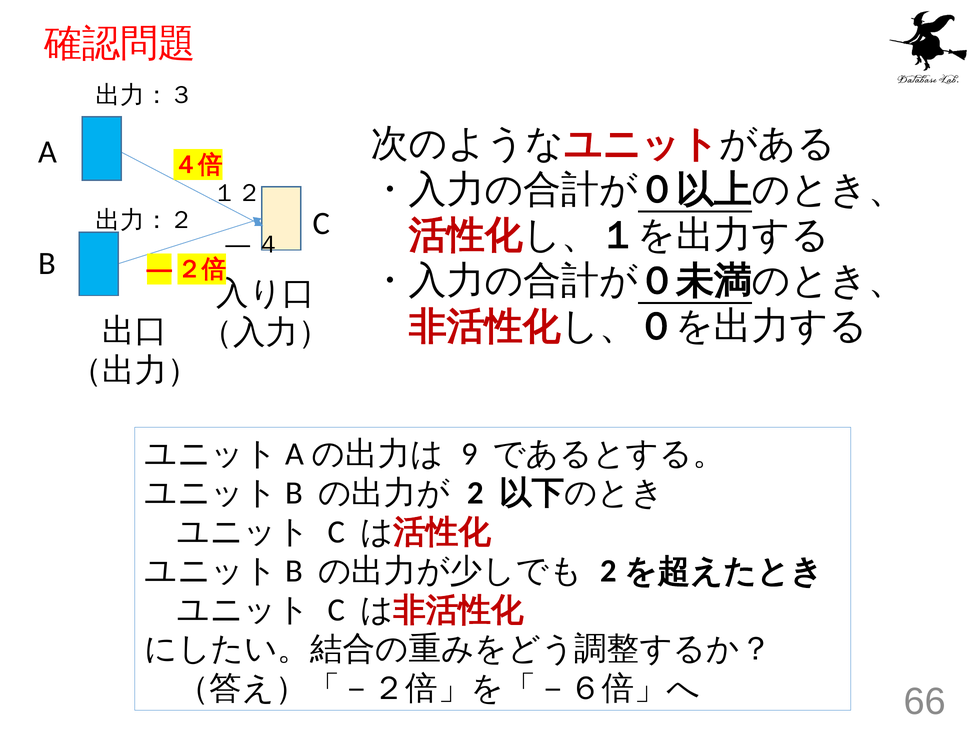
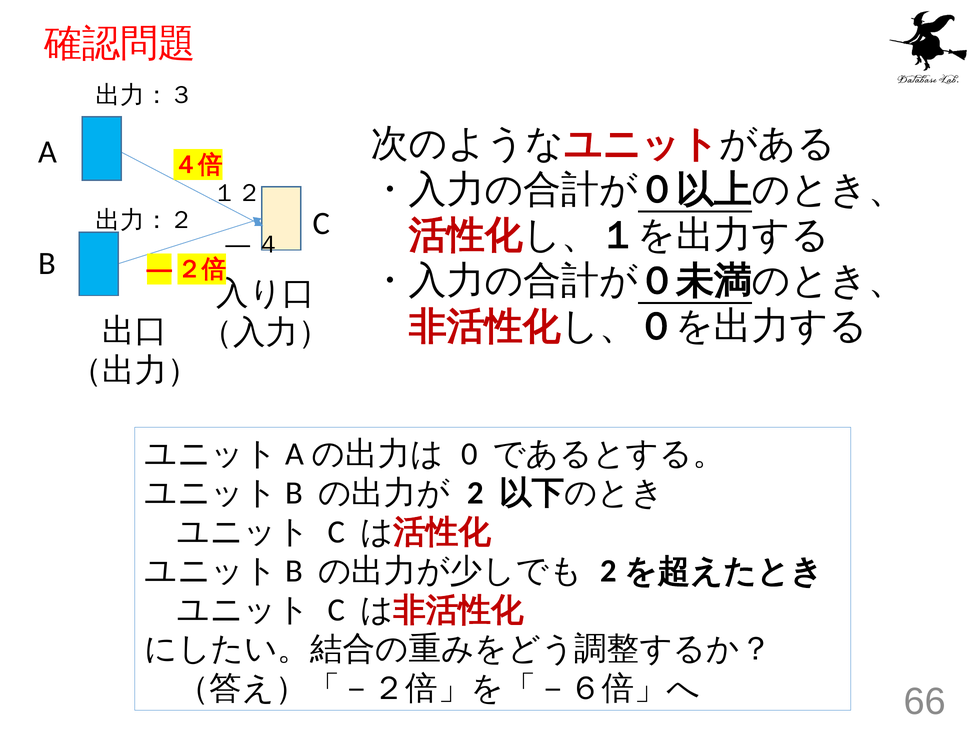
9: 9 -> 0
